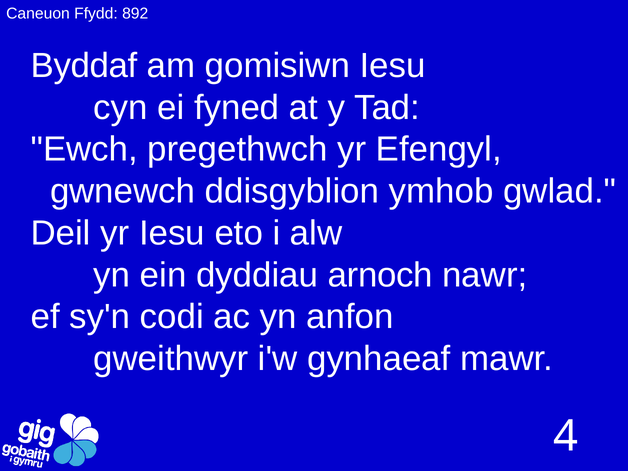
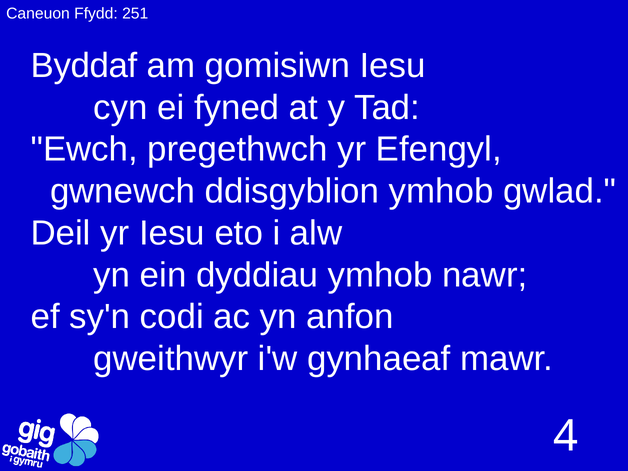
892: 892 -> 251
dyddiau arnoch: arnoch -> ymhob
